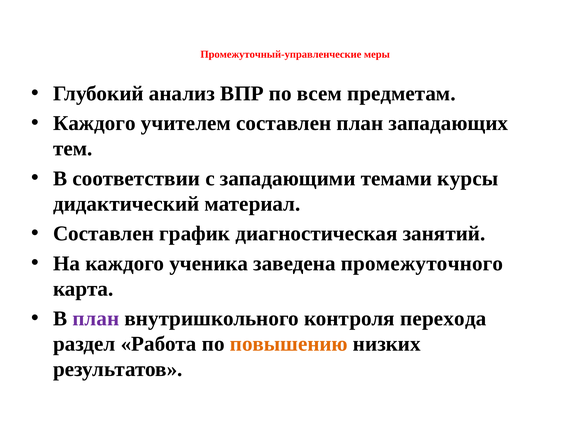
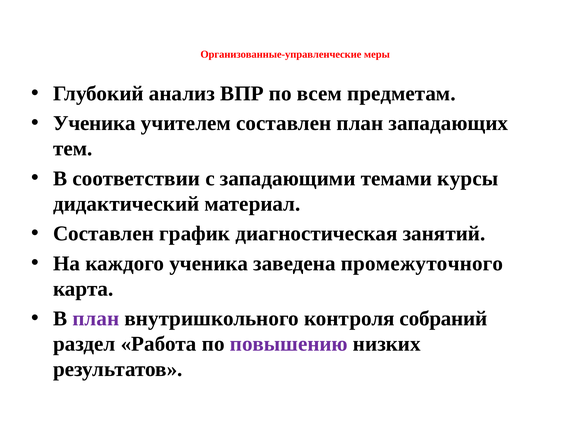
Промежуточный-управленческие: Промежуточный-управленческие -> Организованные-управленческие
Каждого at (94, 124): Каждого -> Ученика
перехода: перехода -> собраний
повышению colour: orange -> purple
